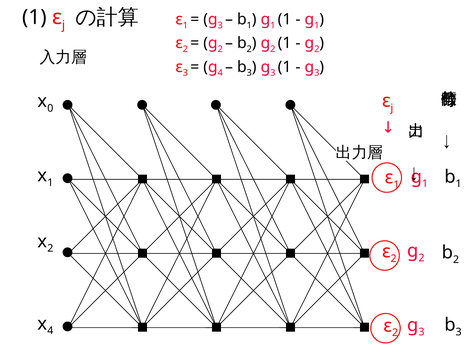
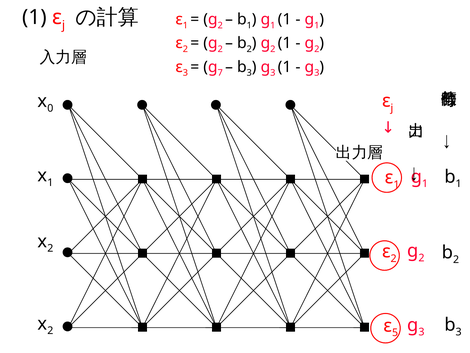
3 at (220, 25): 3 -> 2
4 at (220, 73): 4 -> 7
4 at (50, 330): 4 -> 2
2 at (395, 332): 2 -> 5
